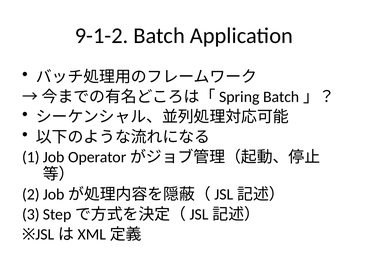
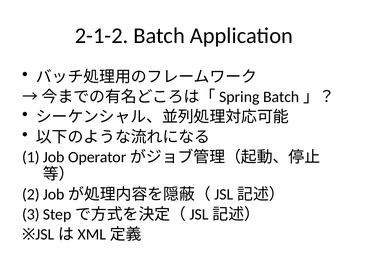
9-1-2: 9-1-2 -> 2-1-2
